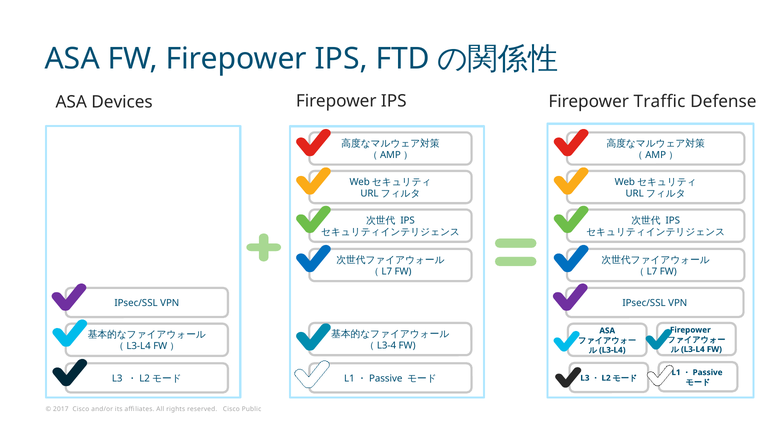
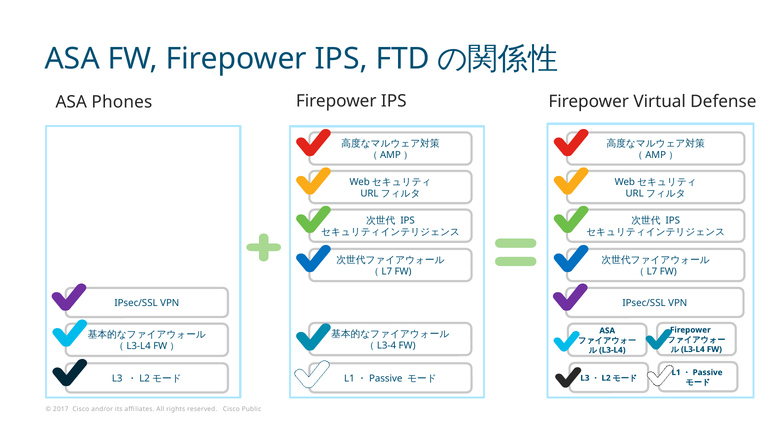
Devices: Devices -> Phones
Traffic: Traffic -> Virtual
